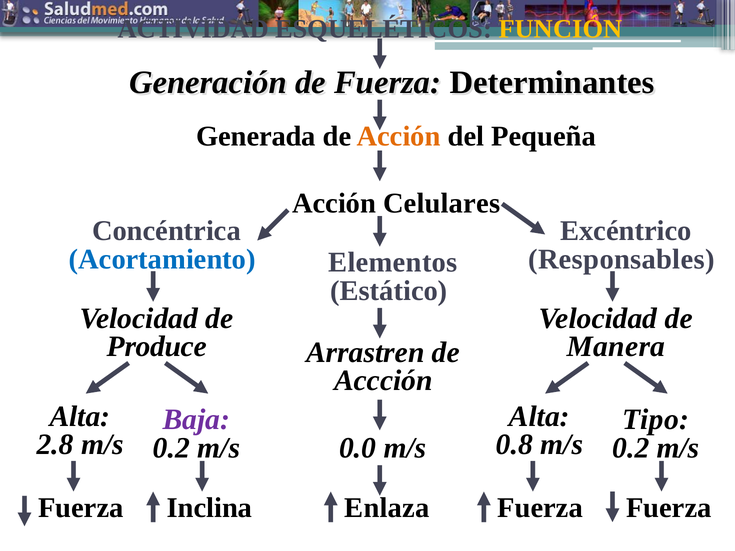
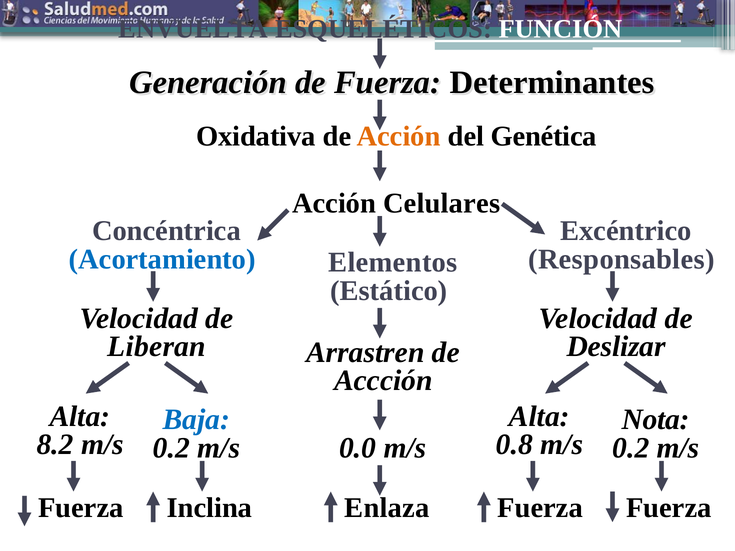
ACTIVIDAD: ACTIVIDAD -> ENVUELTA
FUNCIÓN colour: yellow -> white
Generada: Generada -> Oxidativa
Pequeña: Pequeña -> Genética
Produce: Produce -> Liberan
Manera: Manera -> Deslizar
Baja colour: purple -> blue
Tipo: Tipo -> Nota
2.8: 2.8 -> 8.2
